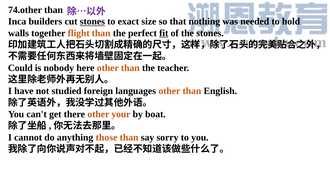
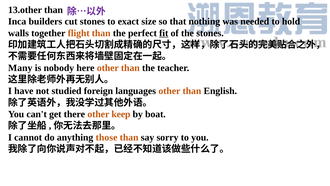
74.other: 74.other -> 13.other
stones at (92, 21) underline: present -> none
Could: Could -> Many
your: your -> keep
